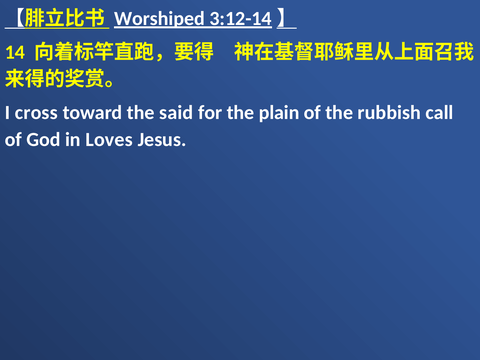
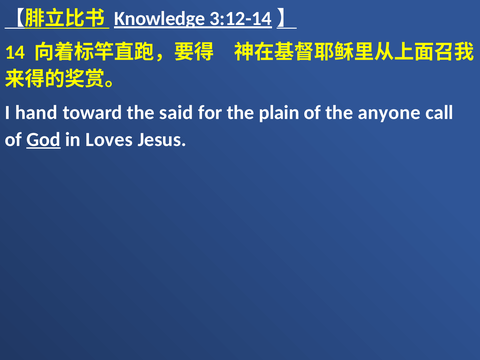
Worshiped: Worshiped -> Knowledge
cross: cross -> hand
rubbish: rubbish -> anyone
God underline: none -> present
